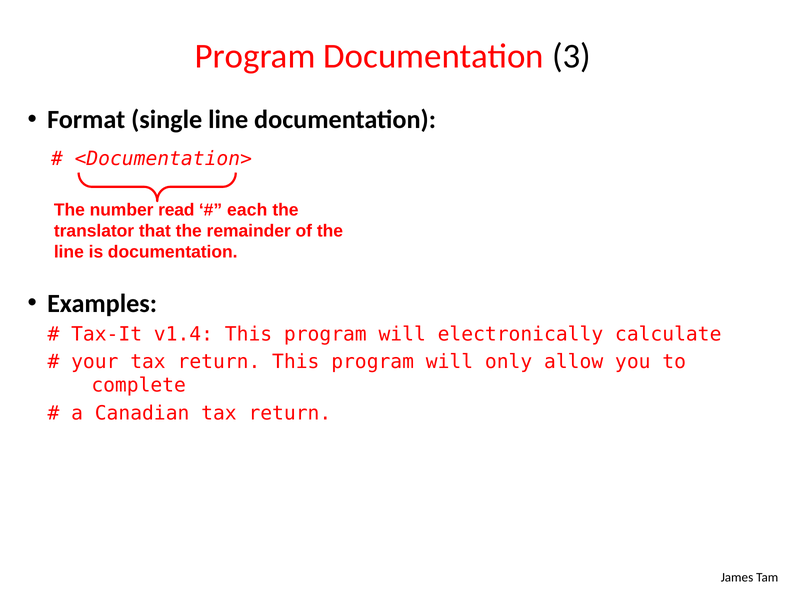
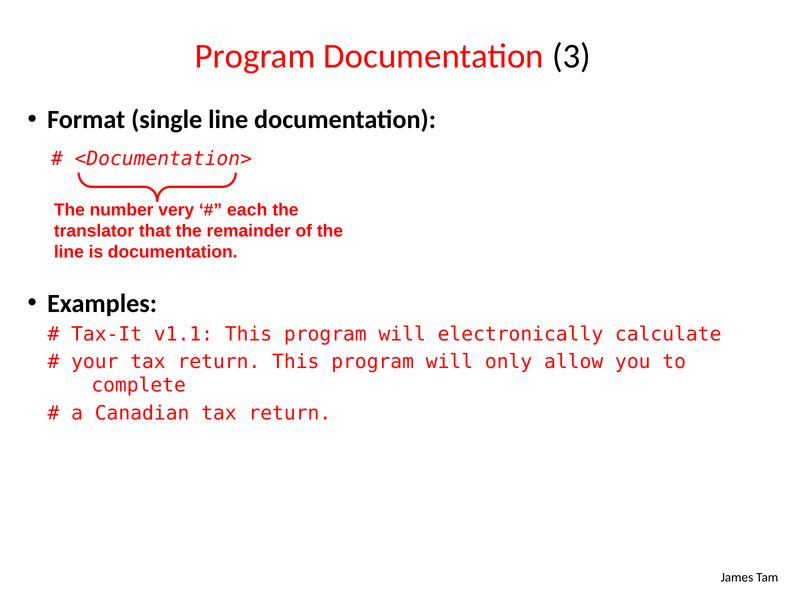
read: read -> very
v1.4: v1.4 -> v1.1
